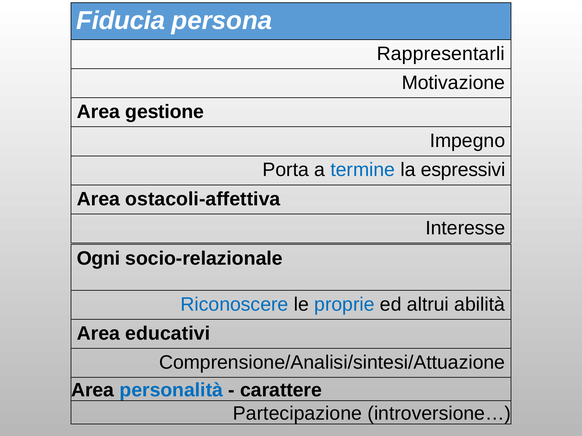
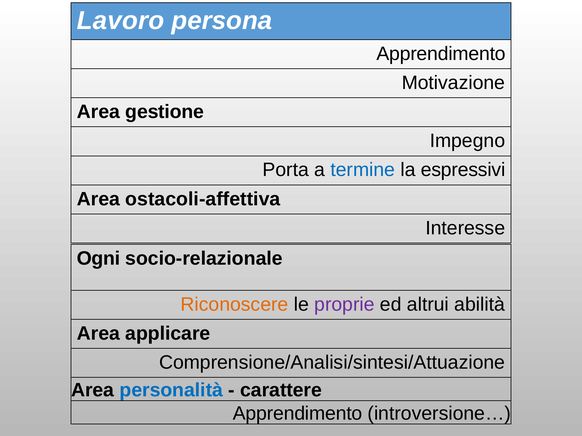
Fiducia: Fiducia -> Lavoro
Rappresentarli at (441, 54): Rappresentarli -> Apprendimento
Riconoscere colour: blue -> orange
proprie colour: blue -> purple
educativi: educativi -> applicare
Partecipazione at (297, 414): Partecipazione -> Apprendimento
